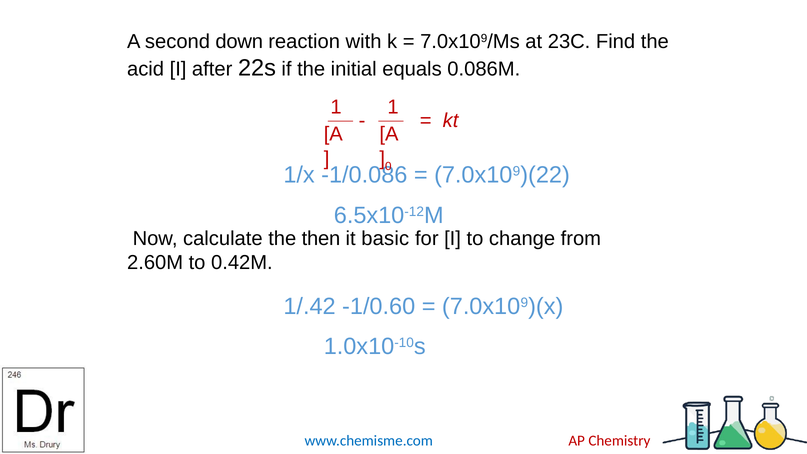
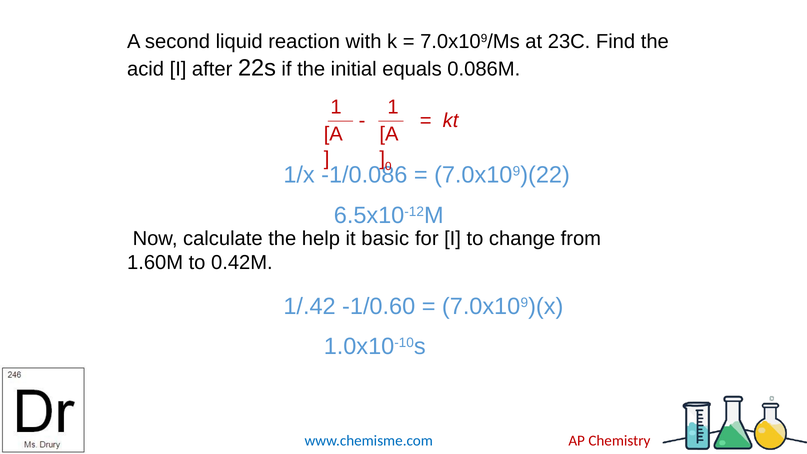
down: down -> liquid
then: then -> help
2.60M: 2.60M -> 1.60M
